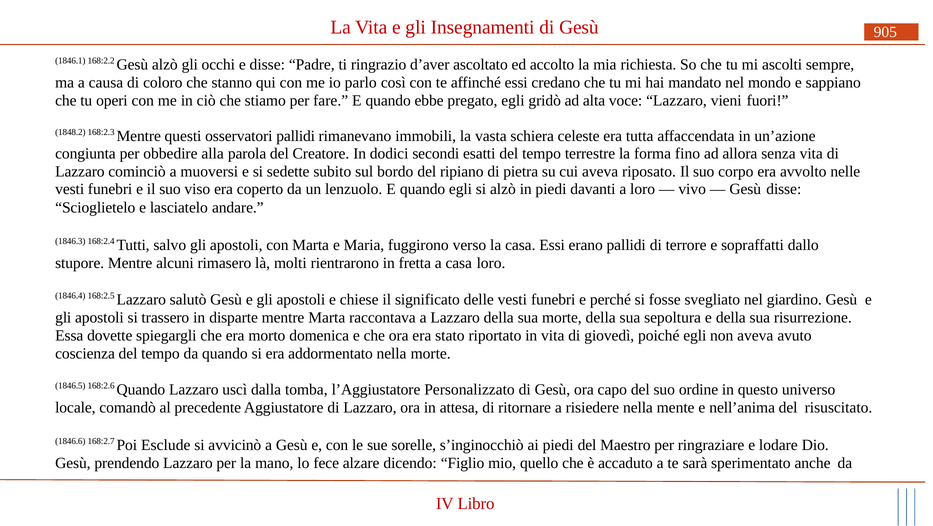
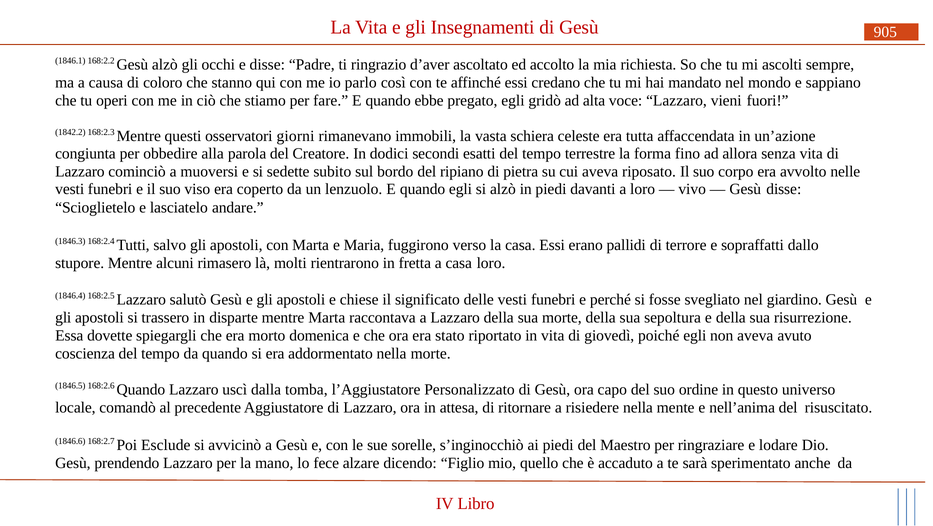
1848.2: 1848.2 -> 1842.2
osservatori pallidi: pallidi -> giorni
